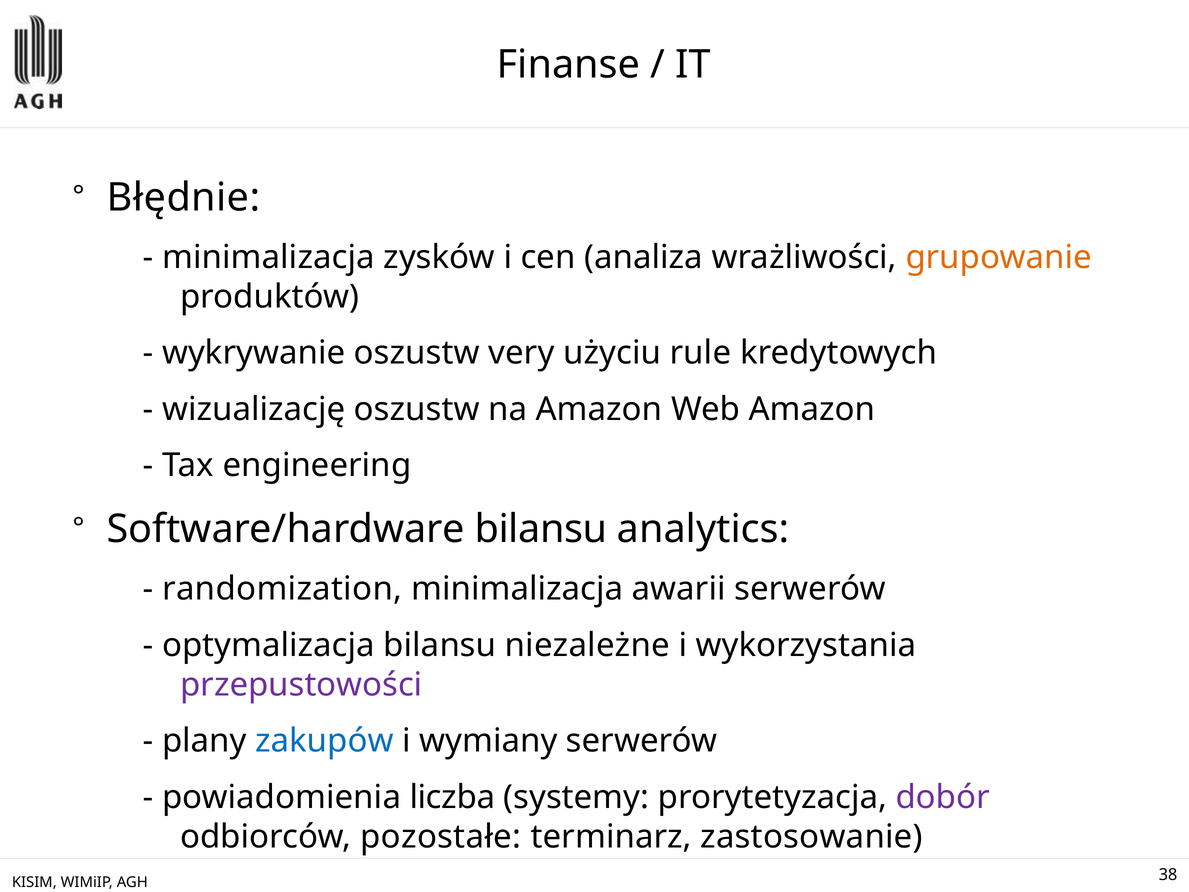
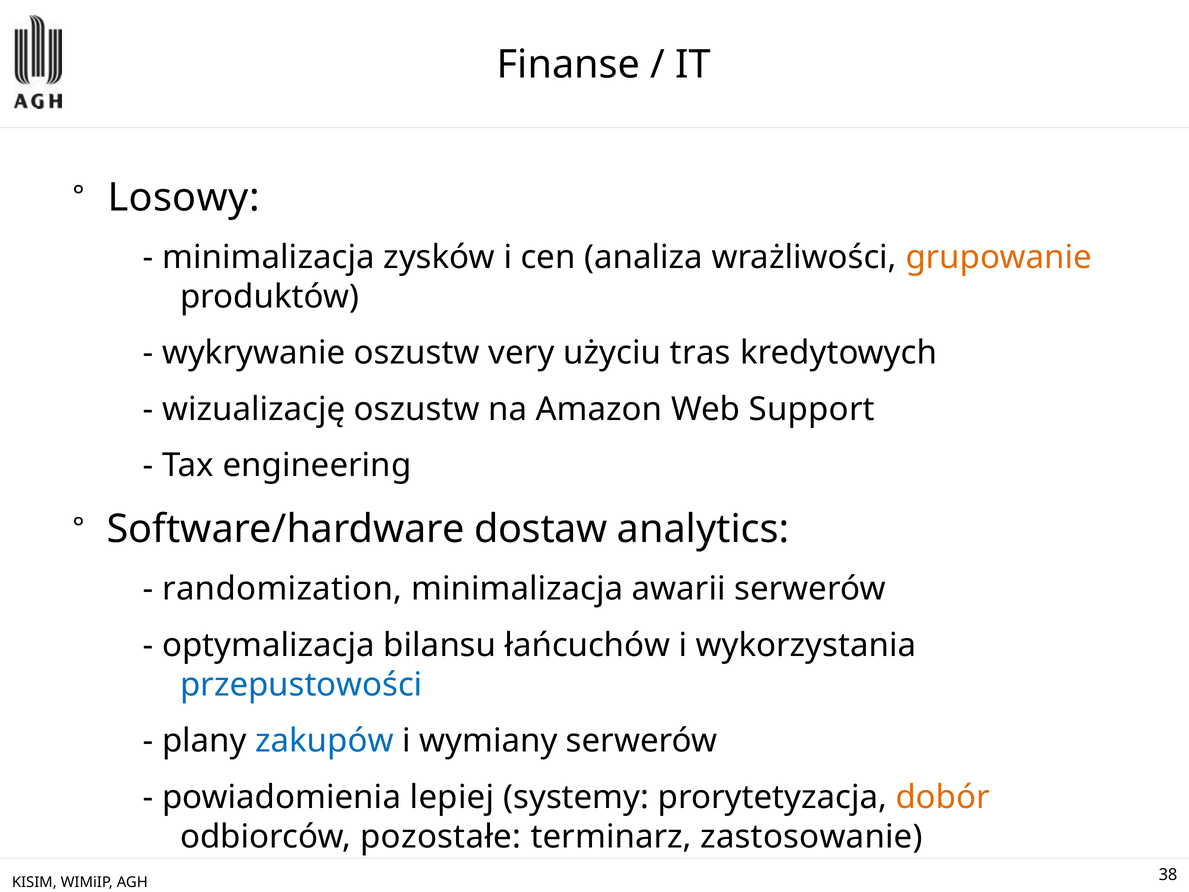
Błędnie: Błędnie -> Losowy
rule: rule -> tras
Web Amazon: Amazon -> Support
Software/hardware bilansu: bilansu -> dostaw
niezależne: niezależne -> łańcuchów
przepustowości colour: purple -> blue
liczba: liczba -> lepiej
dobór colour: purple -> orange
